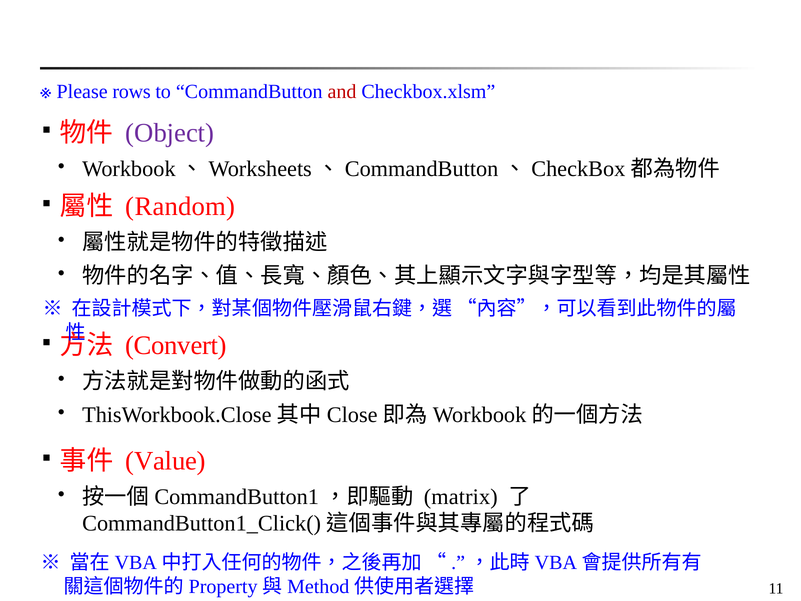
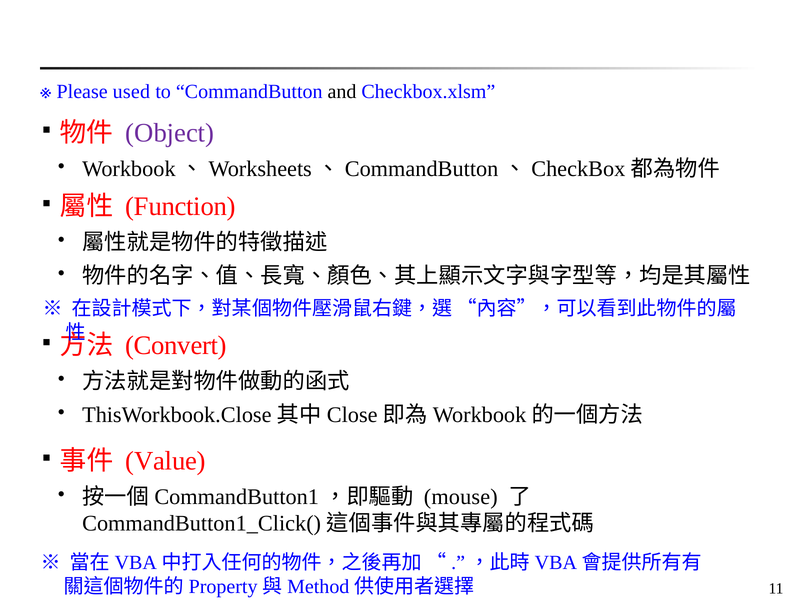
rows: rows -> used
and colour: red -> black
Random: Random -> Function
matrix: matrix -> mouse
